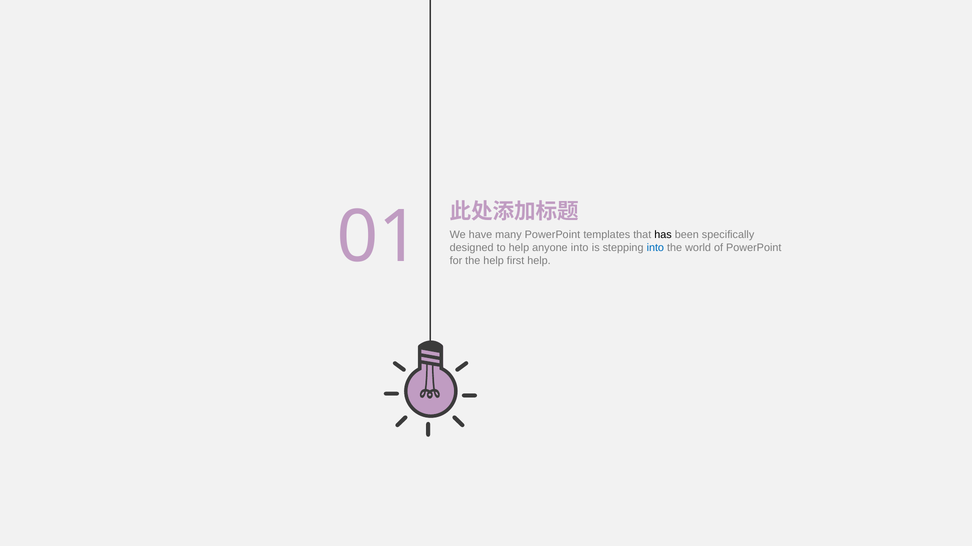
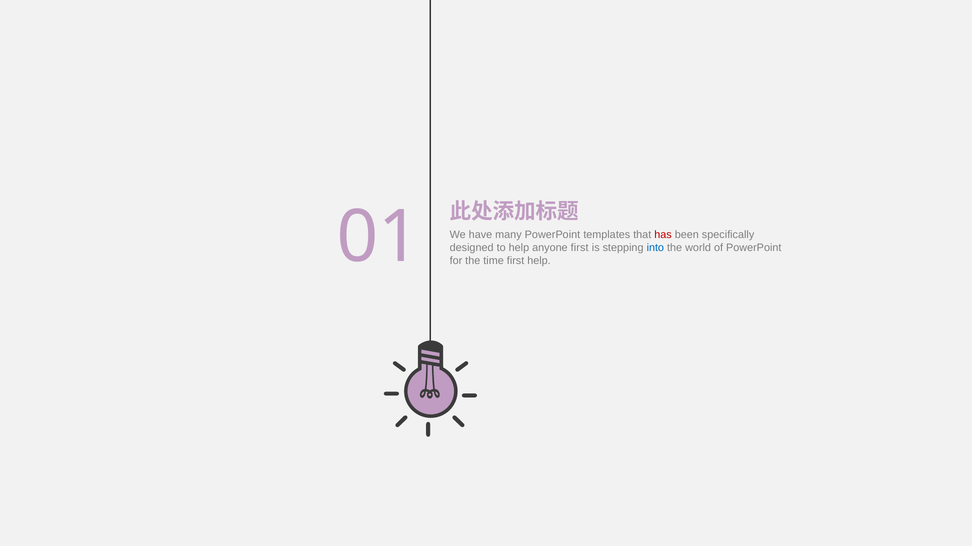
has colour: black -> red
anyone into: into -> first
the help: help -> time
